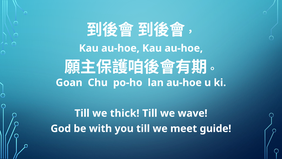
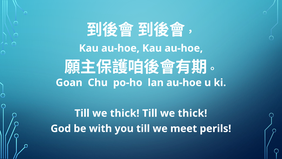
wave at (193, 113): wave -> thick
guide: guide -> perils
